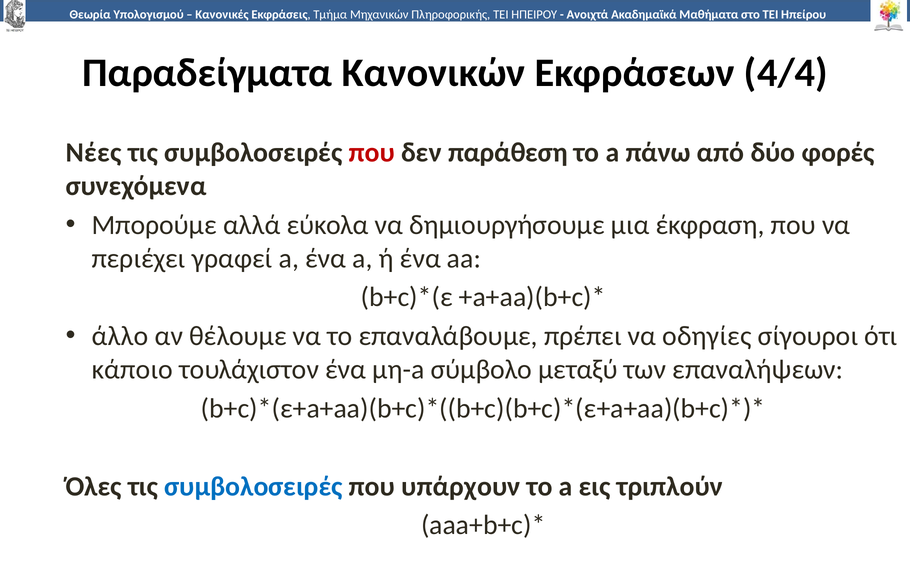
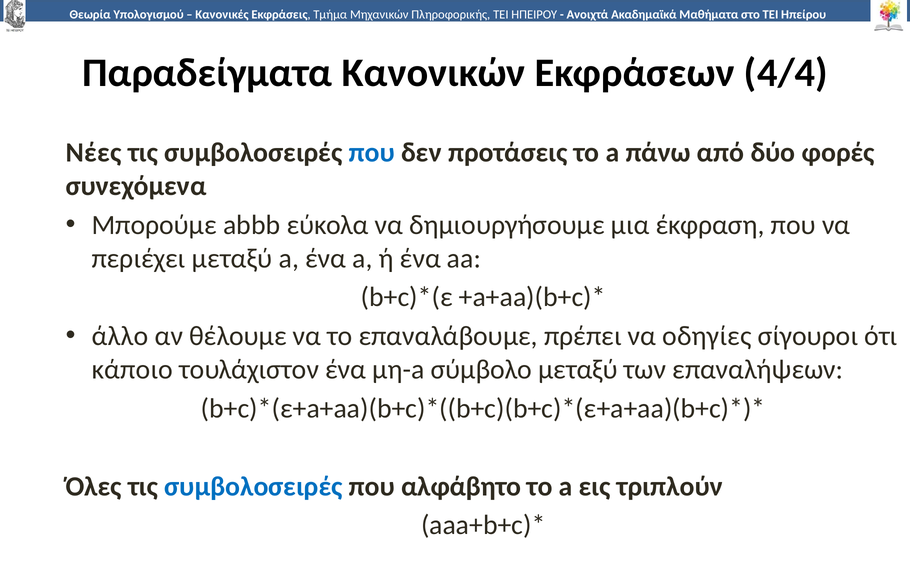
που at (372, 153) colour: red -> blue
παράθεση: παράθεση -> προτάσεις
αλλά: αλλά -> abbb
περιέχει γραφεί: γραφεί -> μεταξύ
υπάρχουν: υπάρχουν -> αλφάβητο
